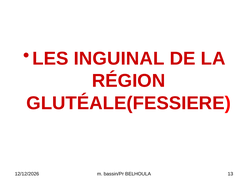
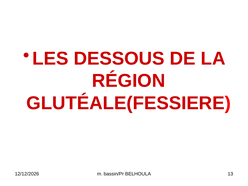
INGUINAL: INGUINAL -> DESSOUS
